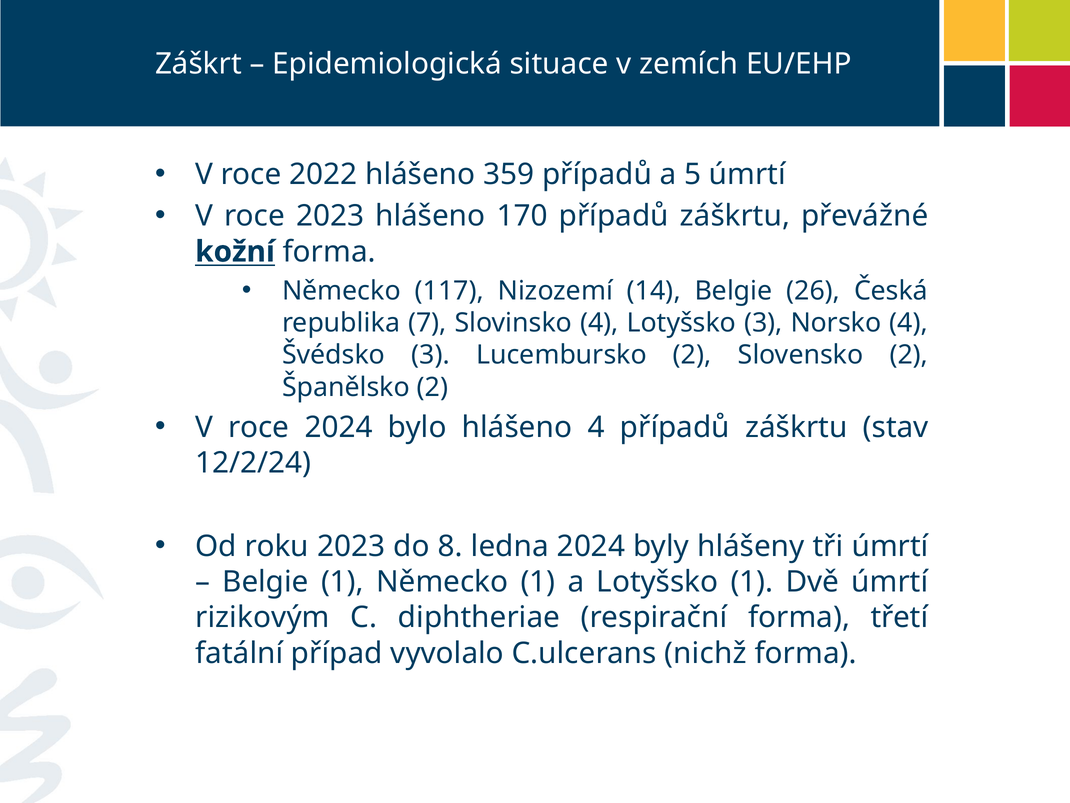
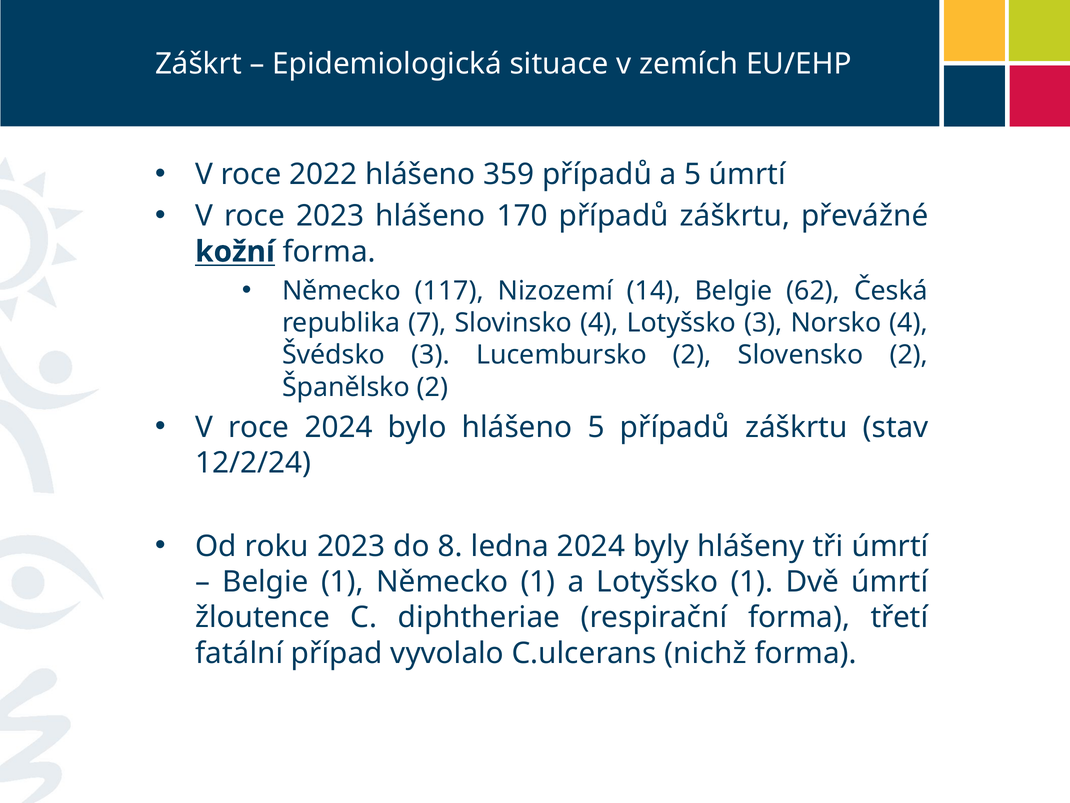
26: 26 -> 62
hlášeno 4: 4 -> 5
rizikovým: rizikovým -> žloutence
